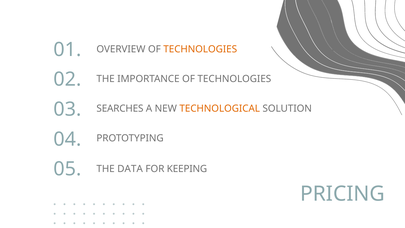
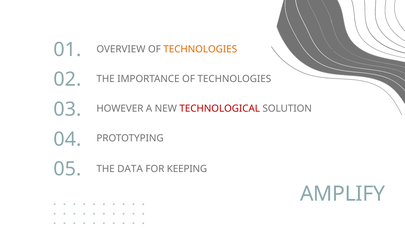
SEARCHES: SEARCHES -> HOWEVER
TECHNOLOGICAL colour: orange -> red
PRICING: PRICING -> AMPLIFY
